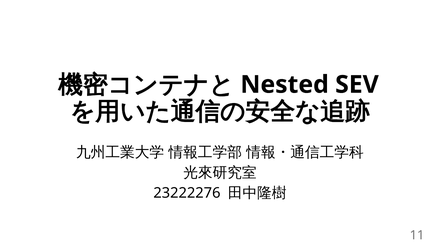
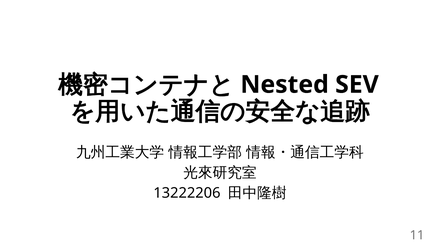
23222276: 23222276 -> 13222206
